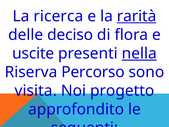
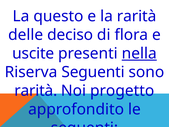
ricerca: ricerca -> questo
rarità at (137, 16) underline: present -> none
Riserva Percorso: Percorso -> Seguenti
visita at (36, 90): visita -> rarità
